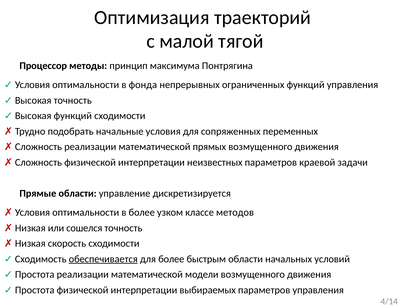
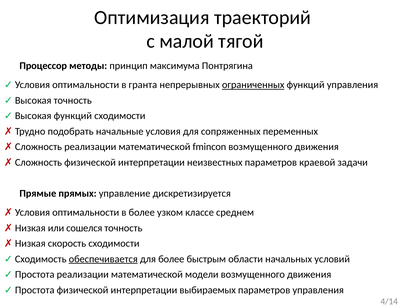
фонда: фонда -> гранта
ограниченных underline: none -> present
прямых: прямых -> fmincon
Прямые области: области -> прямых
методов: методов -> среднем
